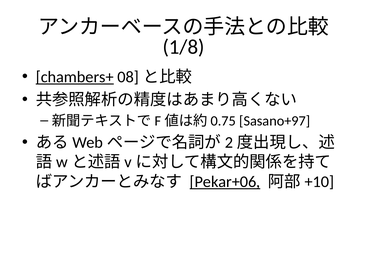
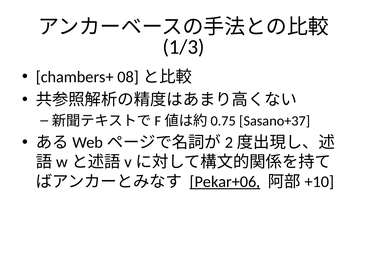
1/8: 1/8 -> 1/3
chambers+ underline: present -> none
Sasano+97: Sasano+97 -> Sasano+37
